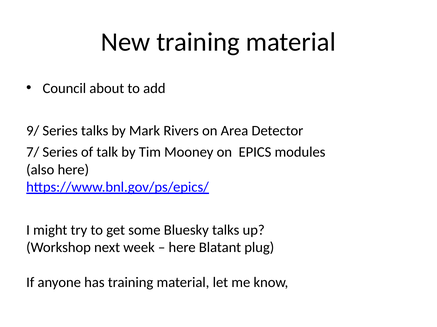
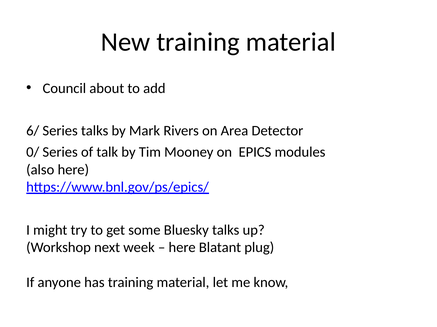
9/: 9/ -> 6/
7/: 7/ -> 0/
